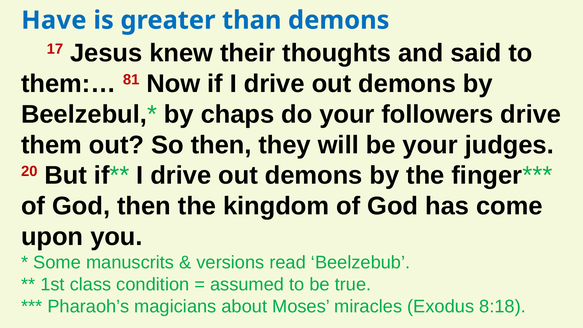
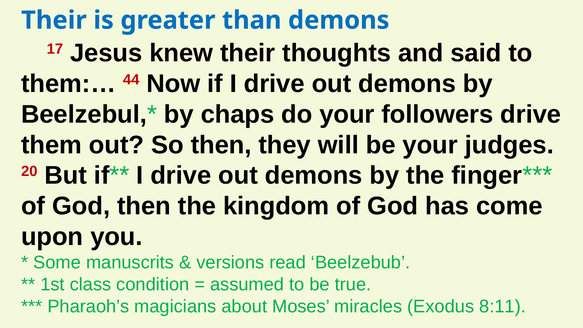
Have at (54, 20): Have -> Their
81: 81 -> 44
8:18: 8:18 -> 8:11
